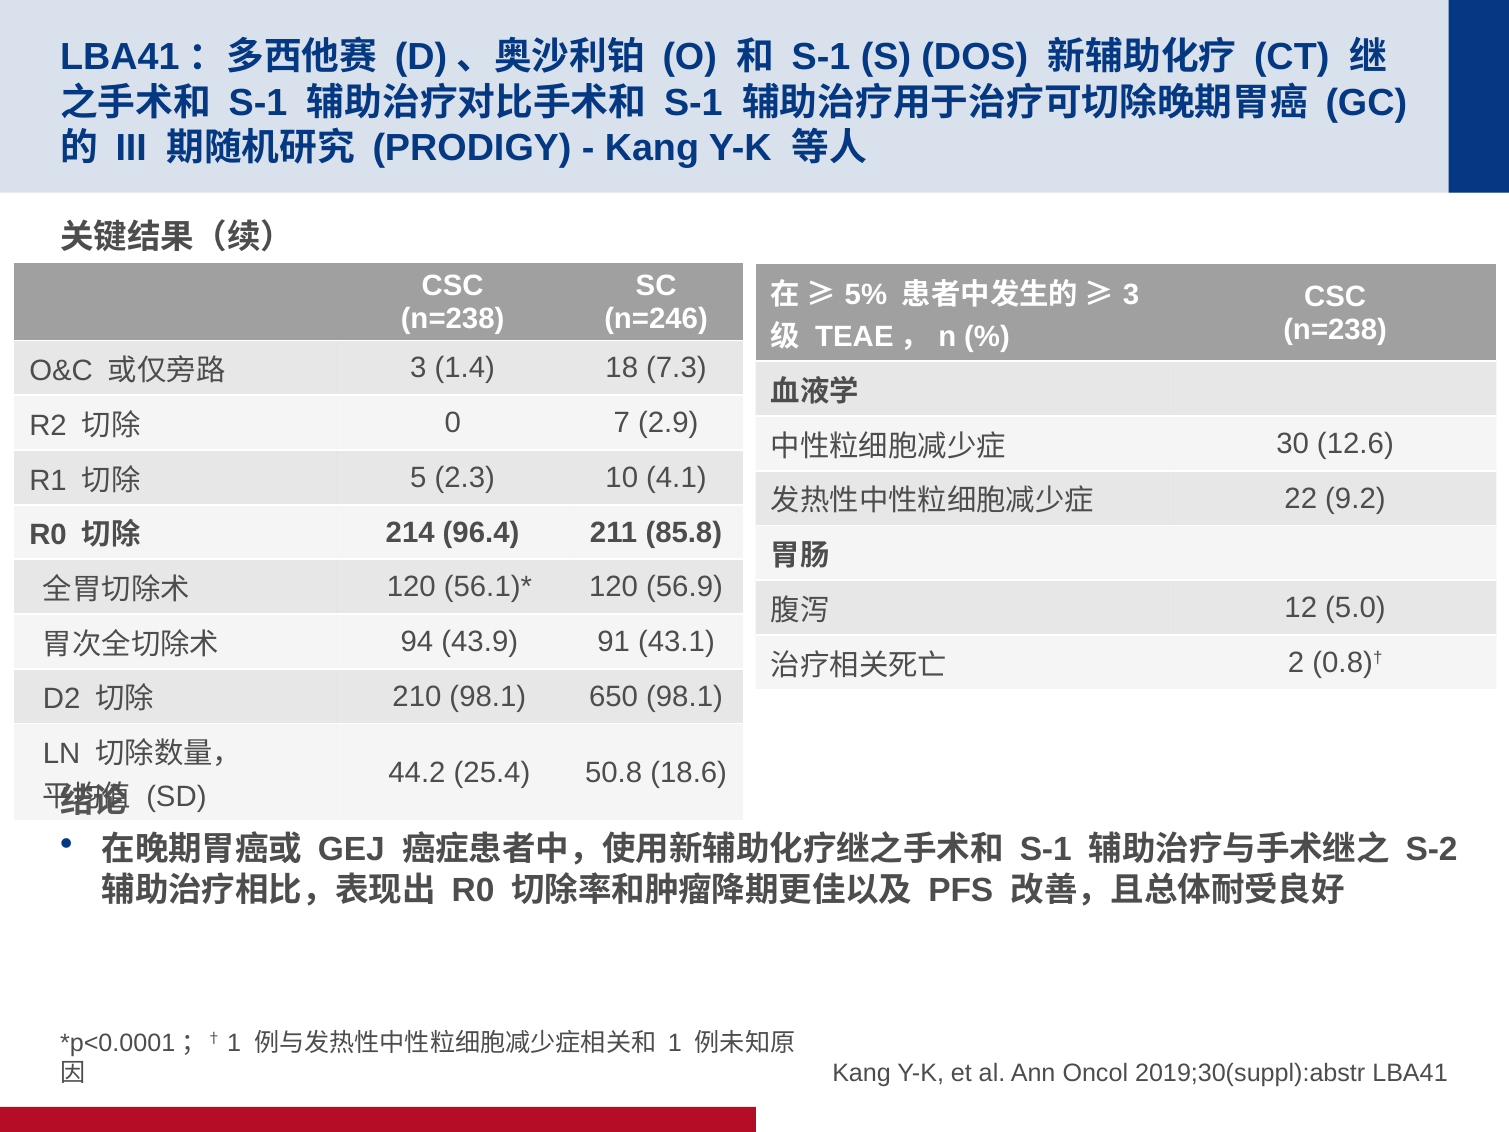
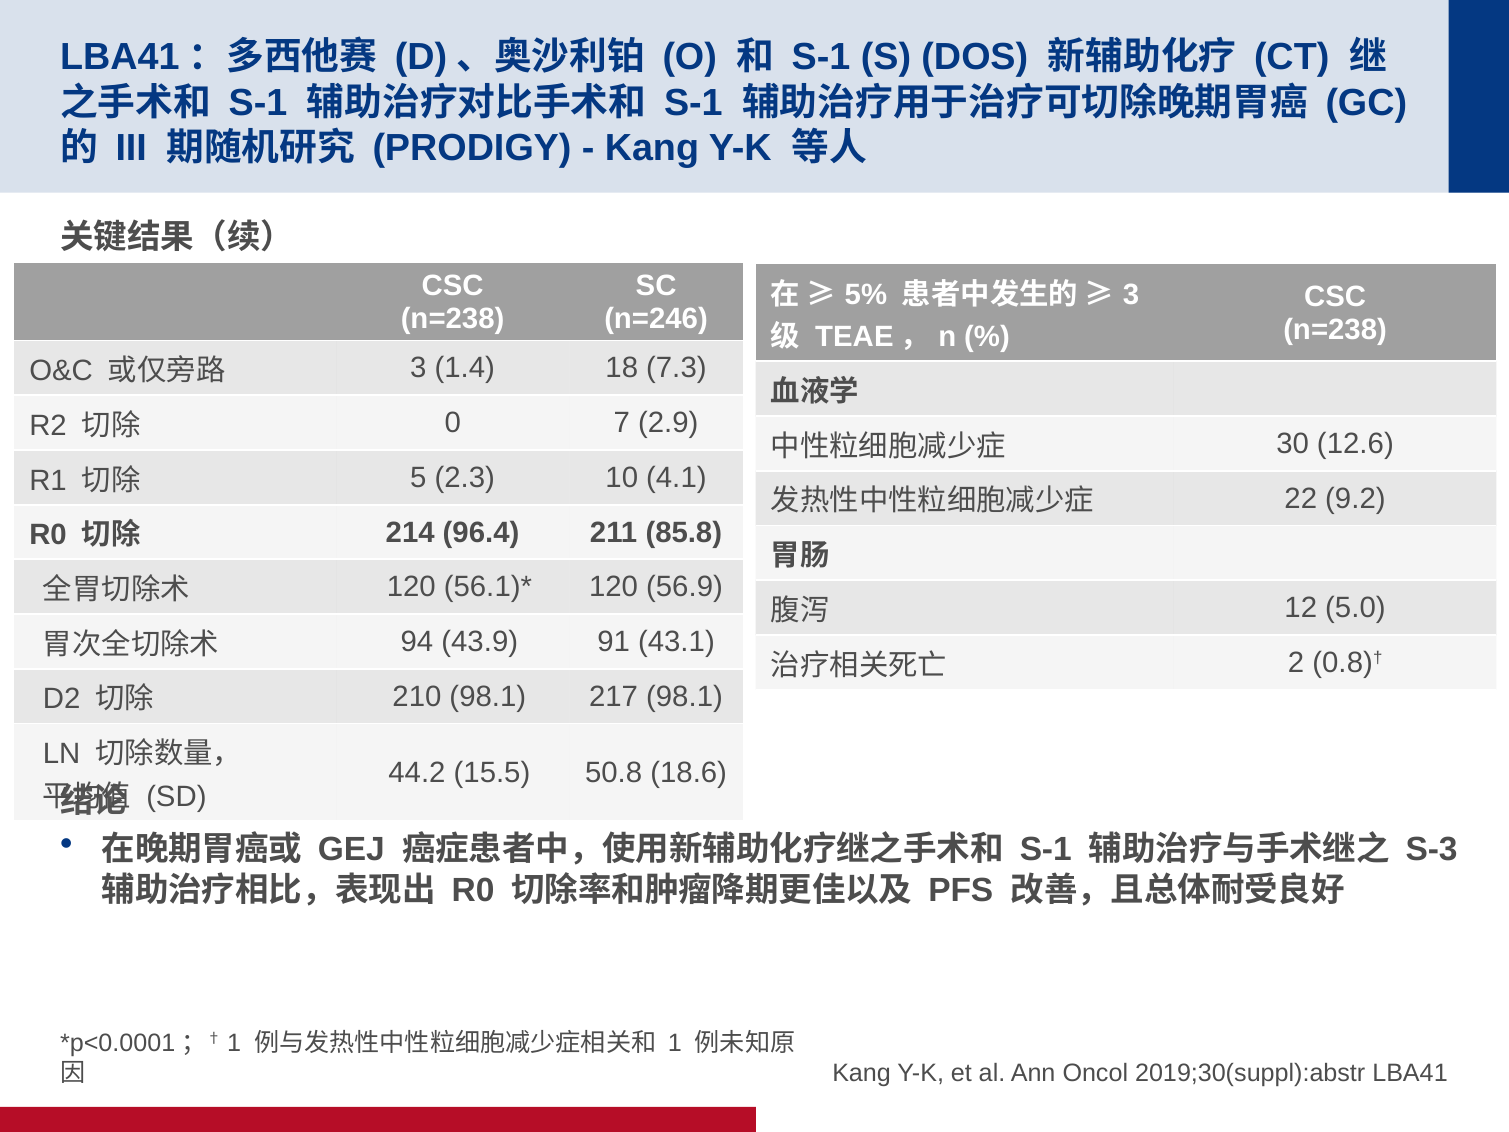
650: 650 -> 217
25.4: 25.4 -> 15.5
S-2: S-2 -> S-3
